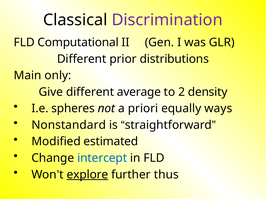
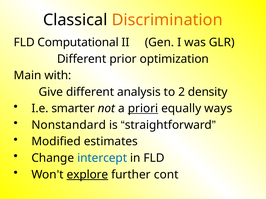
Discrimination colour: purple -> orange
distributions: distributions -> optimization
only: only -> with
average: average -> analysis
spheres: spheres -> smarter
priori underline: none -> present
estimated: estimated -> estimates
thus: thus -> cont
